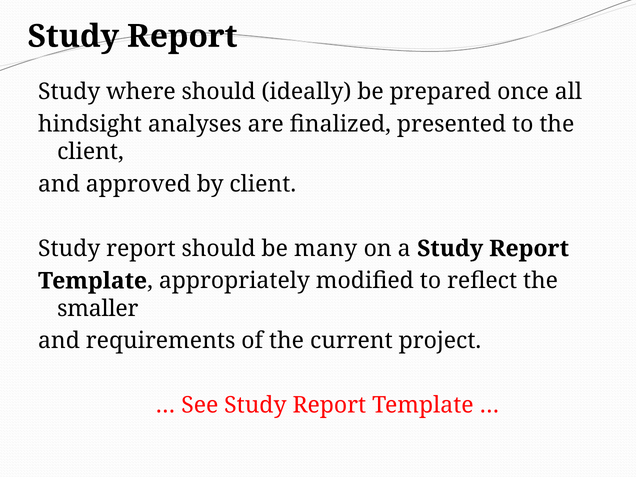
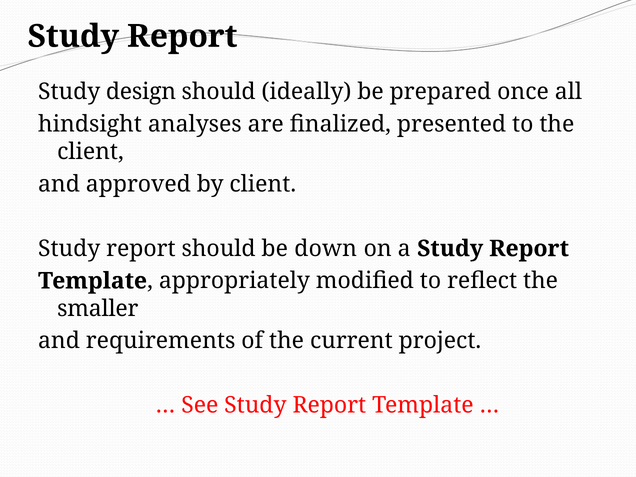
where: where -> design
many: many -> down
